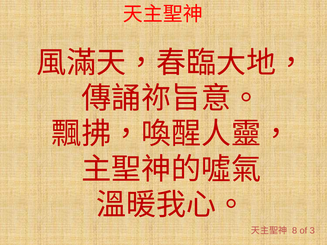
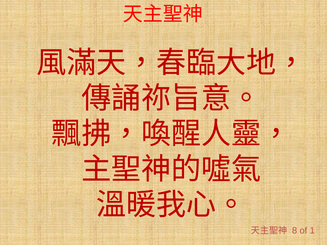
3: 3 -> 1
